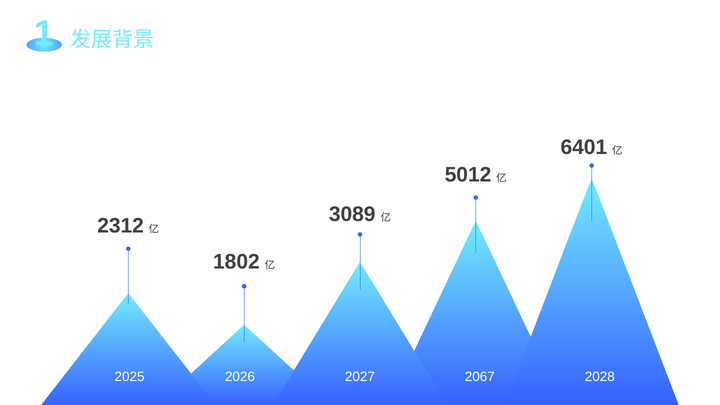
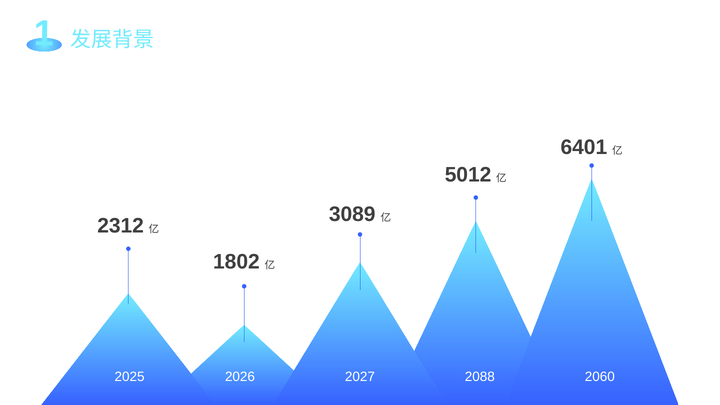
2067: 2067 -> 2088
2028: 2028 -> 2060
